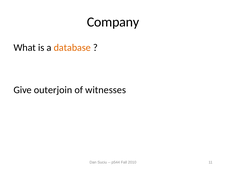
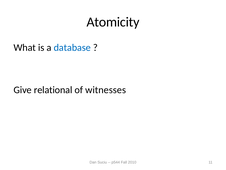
Company: Company -> Atomicity
database colour: orange -> blue
outerjoin: outerjoin -> relational
